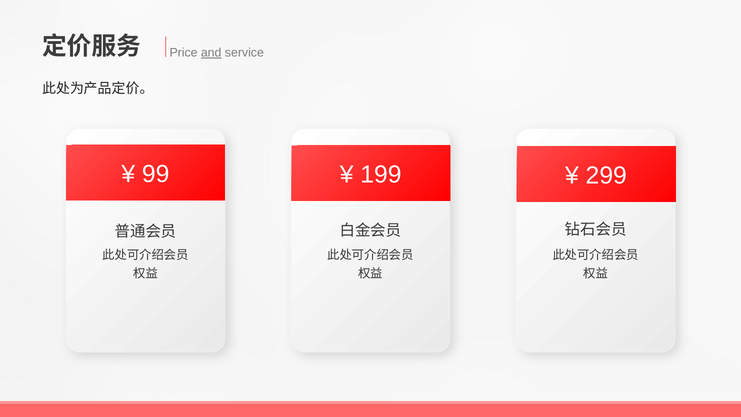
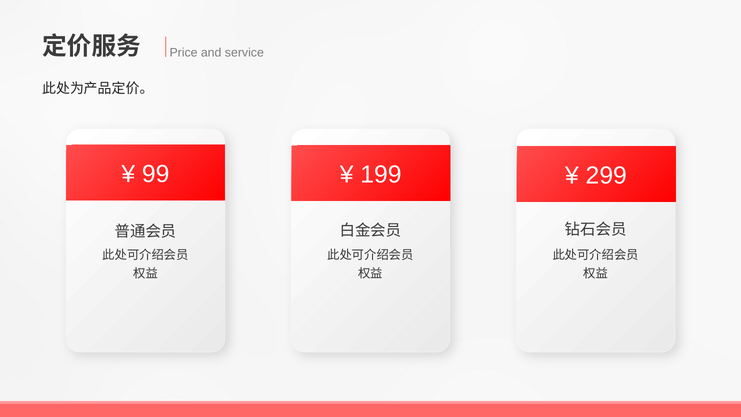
and underline: present -> none
